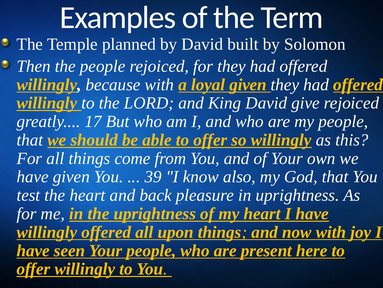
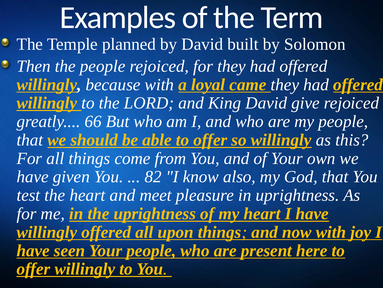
loyal given: given -> came
17: 17 -> 66
39: 39 -> 82
back: back -> meet
